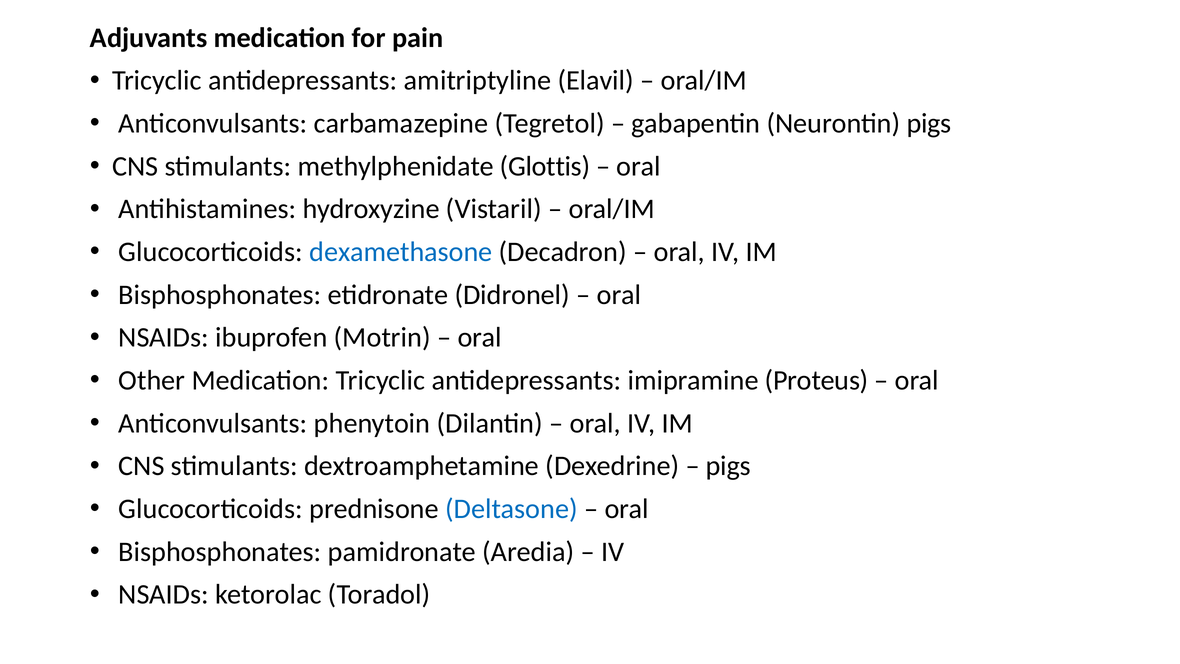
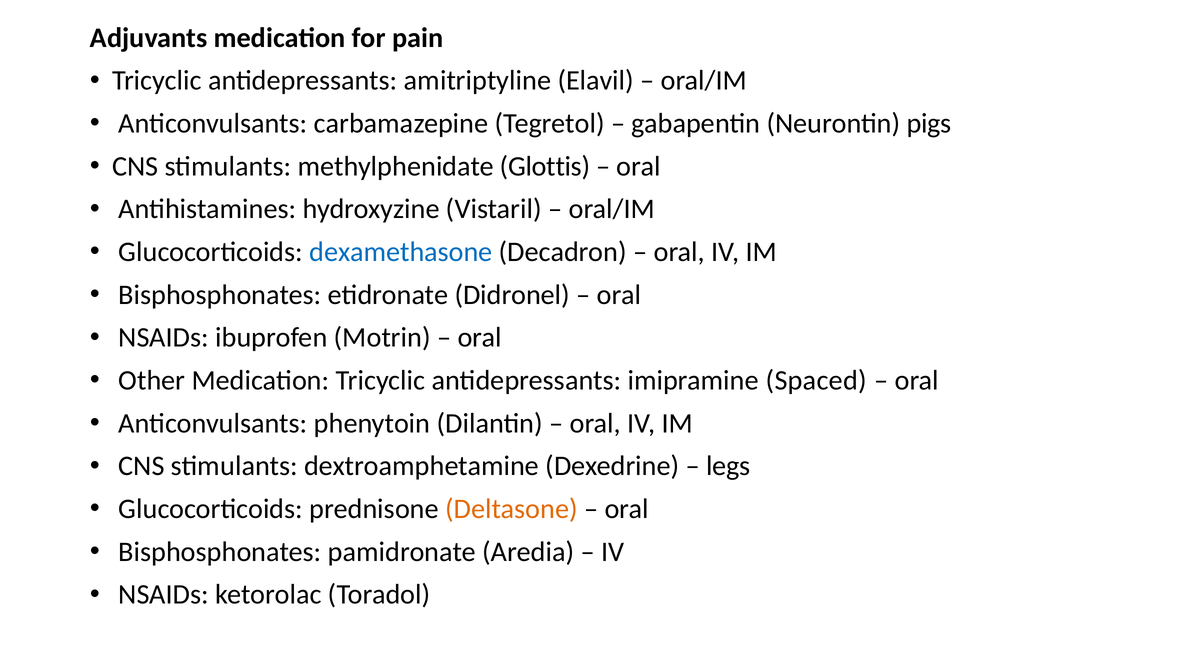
Proteus: Proteus -> Spaced
pigs at (728, 466): pigs -> legs
Deltasone colour: blue -> orange
